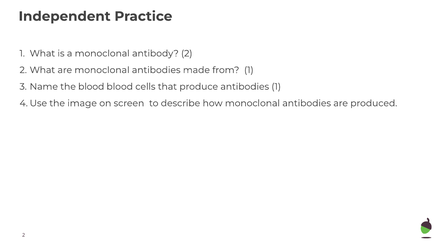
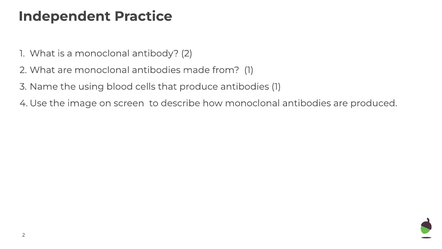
the blood: blood -> using
